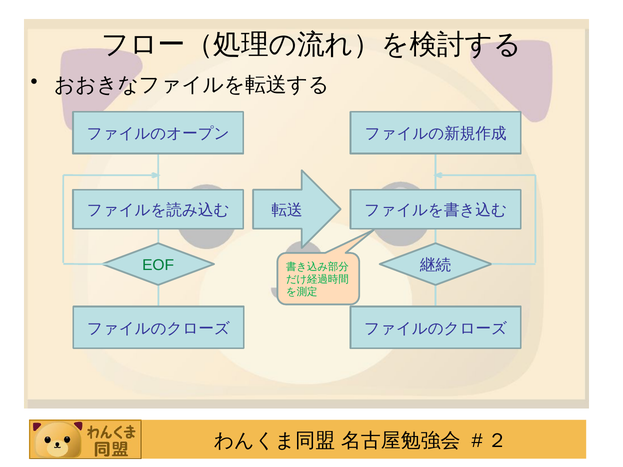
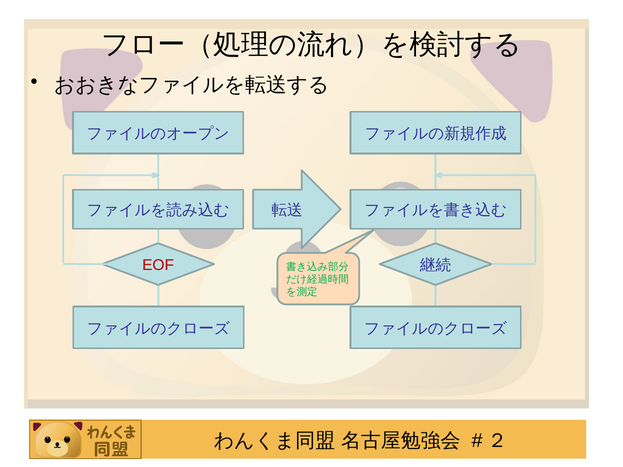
EOF colour: green -> red
